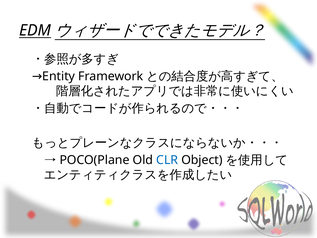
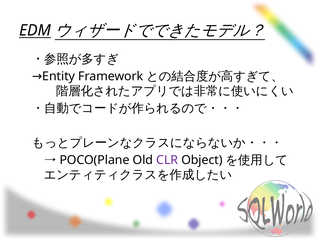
CLR colour: blue -> purple
